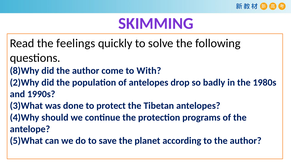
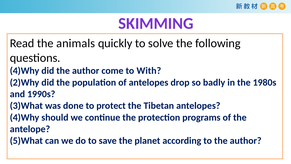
feelings: feelings -> animals
8)Why at (25, 71): 8)Why -> 4)Why
